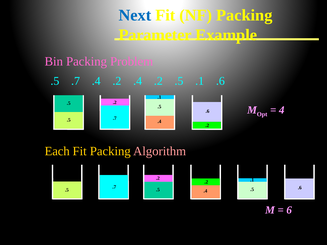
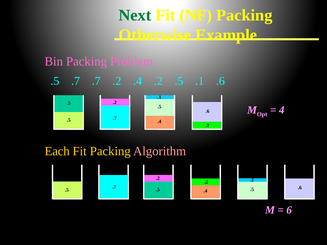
Next colour: blue -> green
Parameter: Parameter -> Otherwise
.7 .4: .4 -> .7
